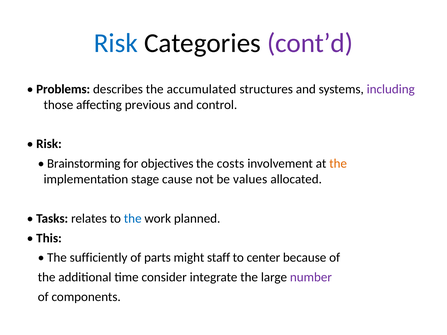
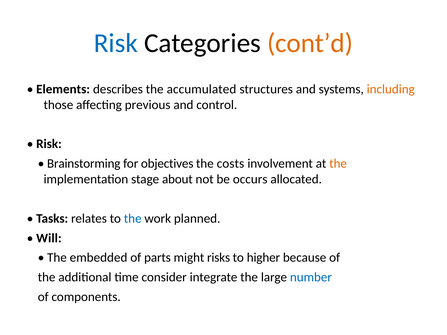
cont’d colour: purple -> orange
Problems: Problems -> Elements
including colour: purple -> orange
cause: cause -> about
values: values -> occurs
This: This -> Will
sufficiently: sufficiently -> embedded
staff: staff -> risks
center: center -> higher
number colour: purple -> blue
